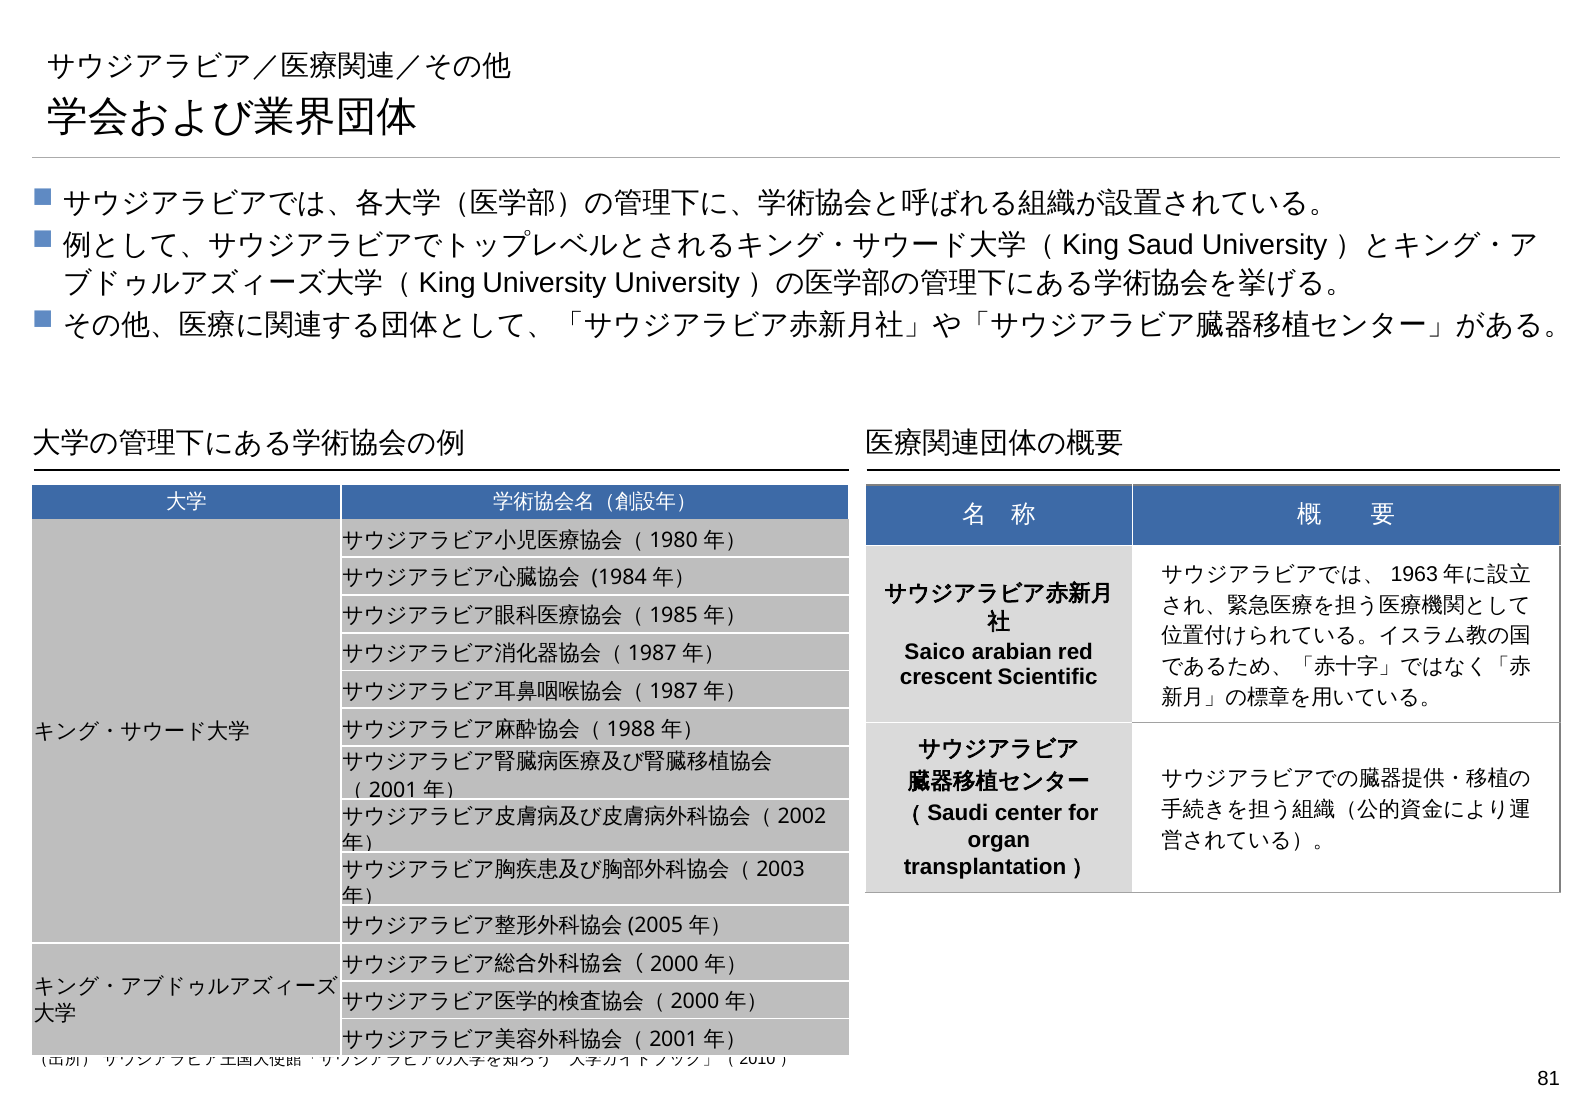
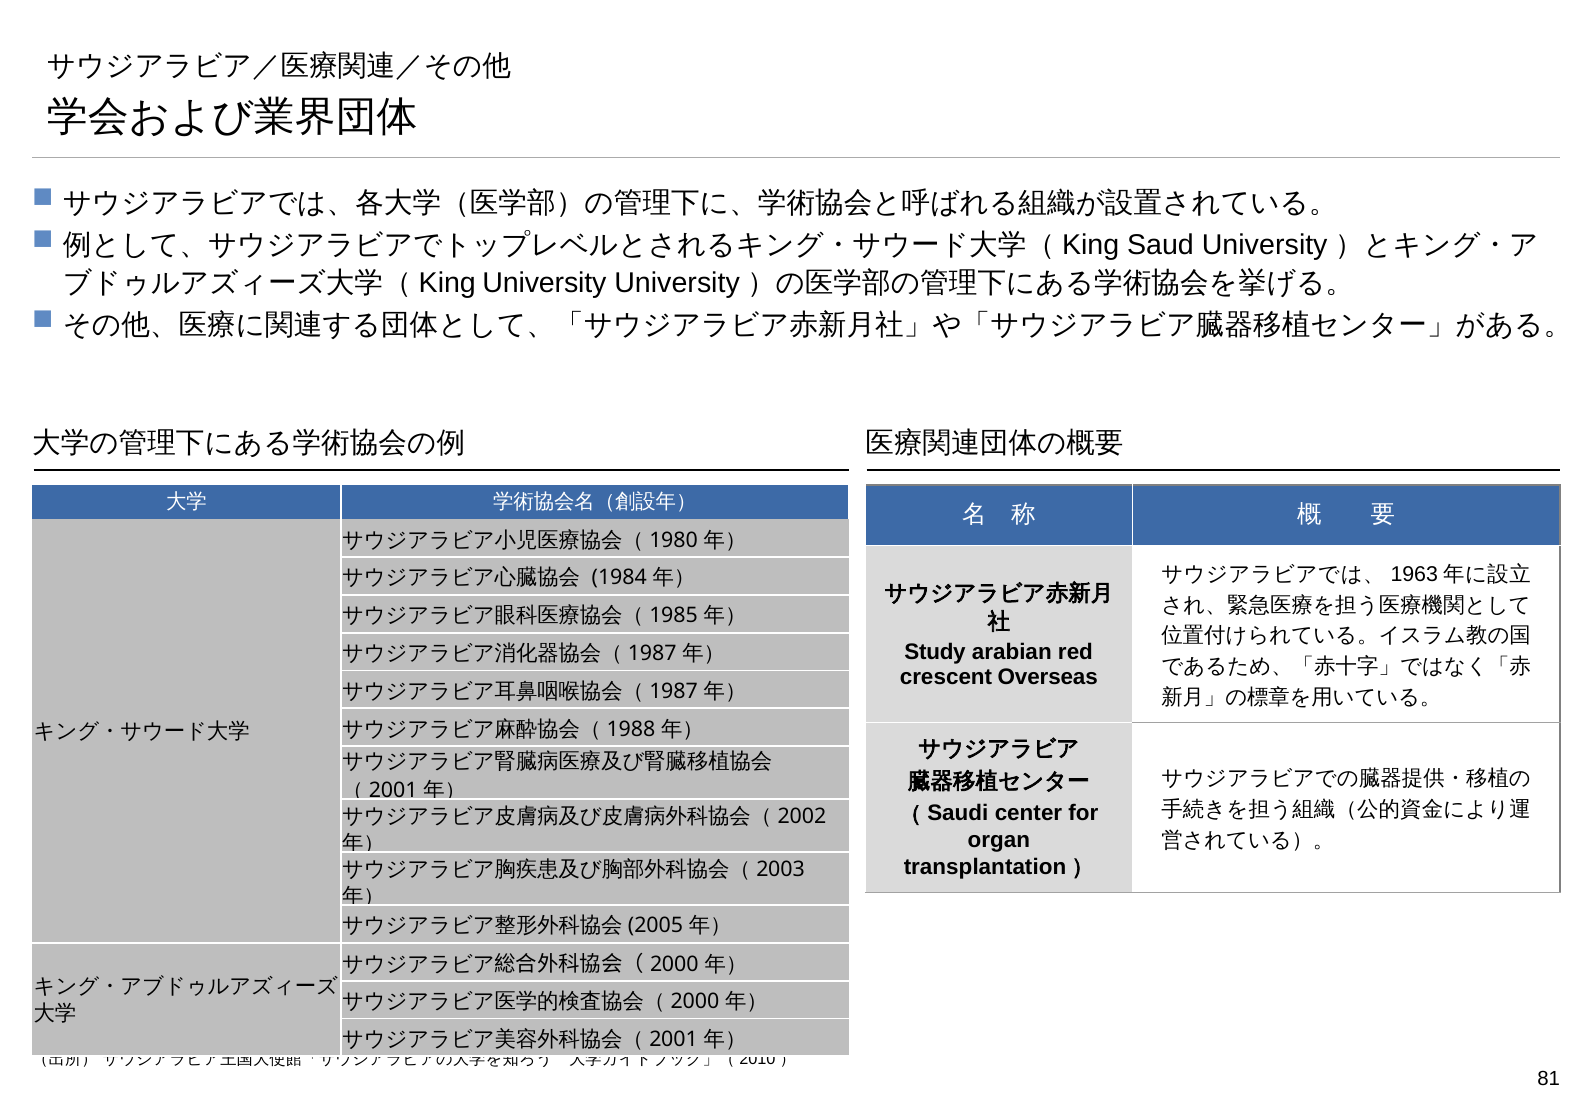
Saico: Saico -> Study
Scientific: Scientific -> Overseas
